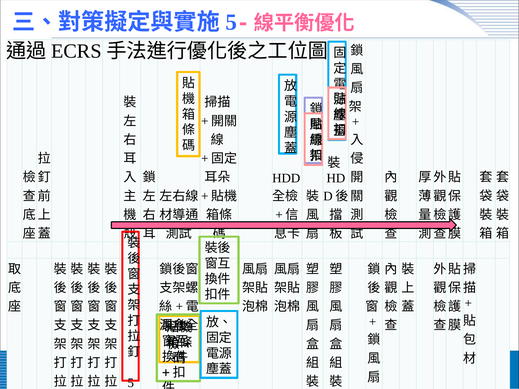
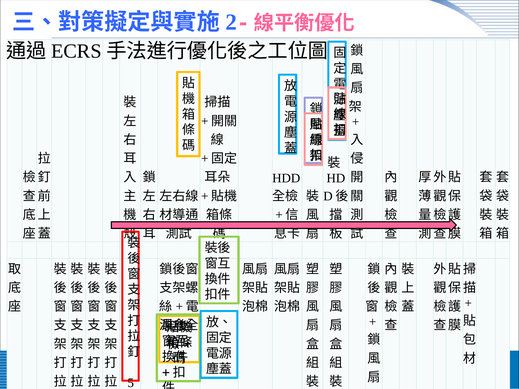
5 at (231, 22): 5 -> 2
